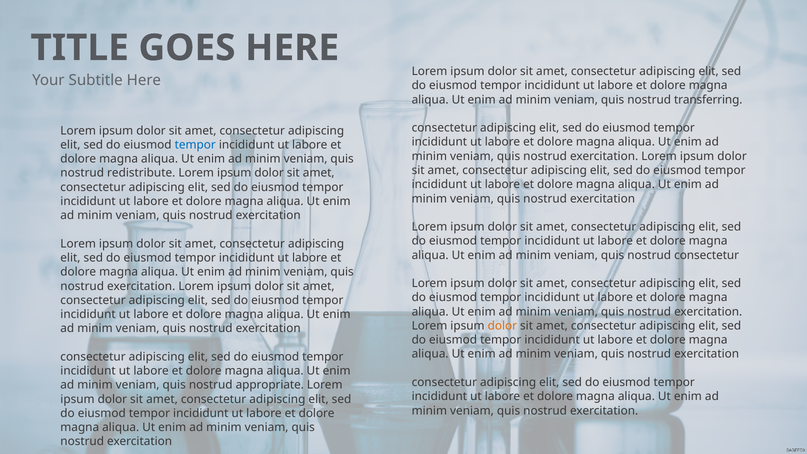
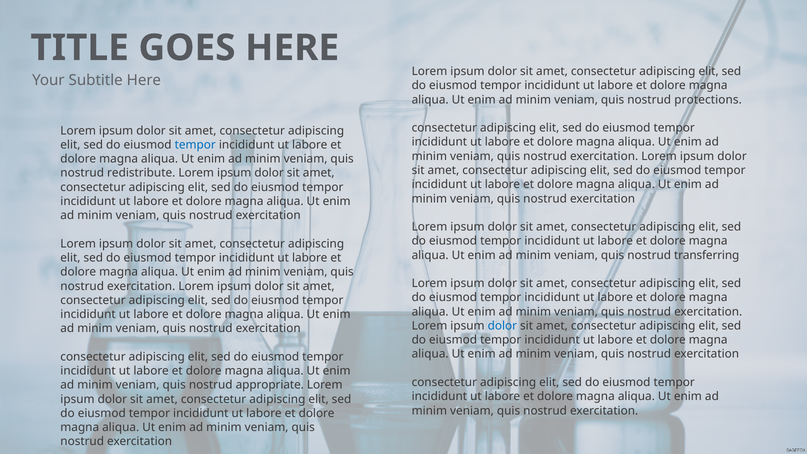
transferring: transferring -> protections
nostrud consectetur: consectetur -> transferring
dolor at (502, 326) colour: orange -> blue
